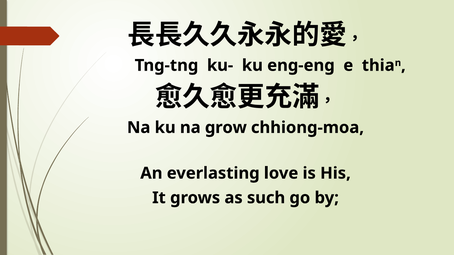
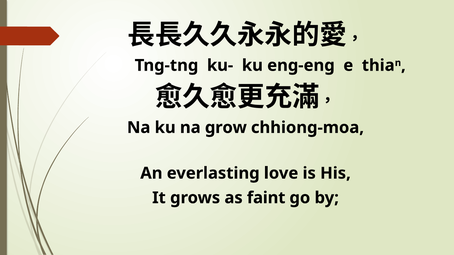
such: such -> faint
